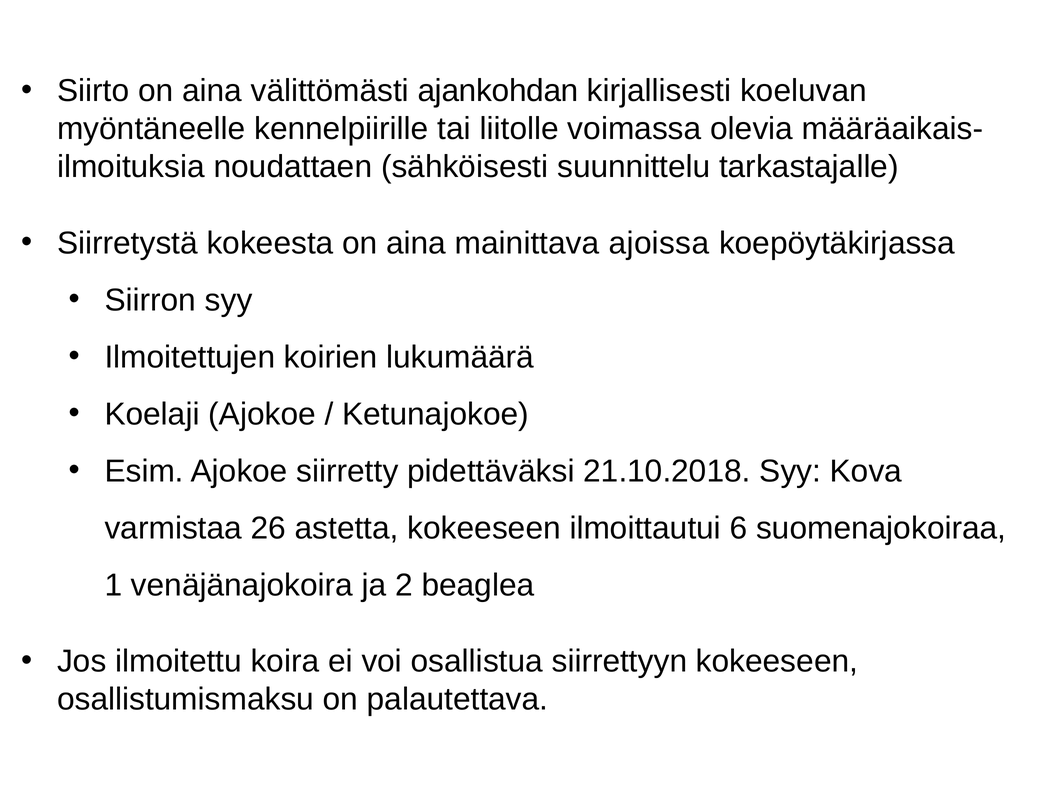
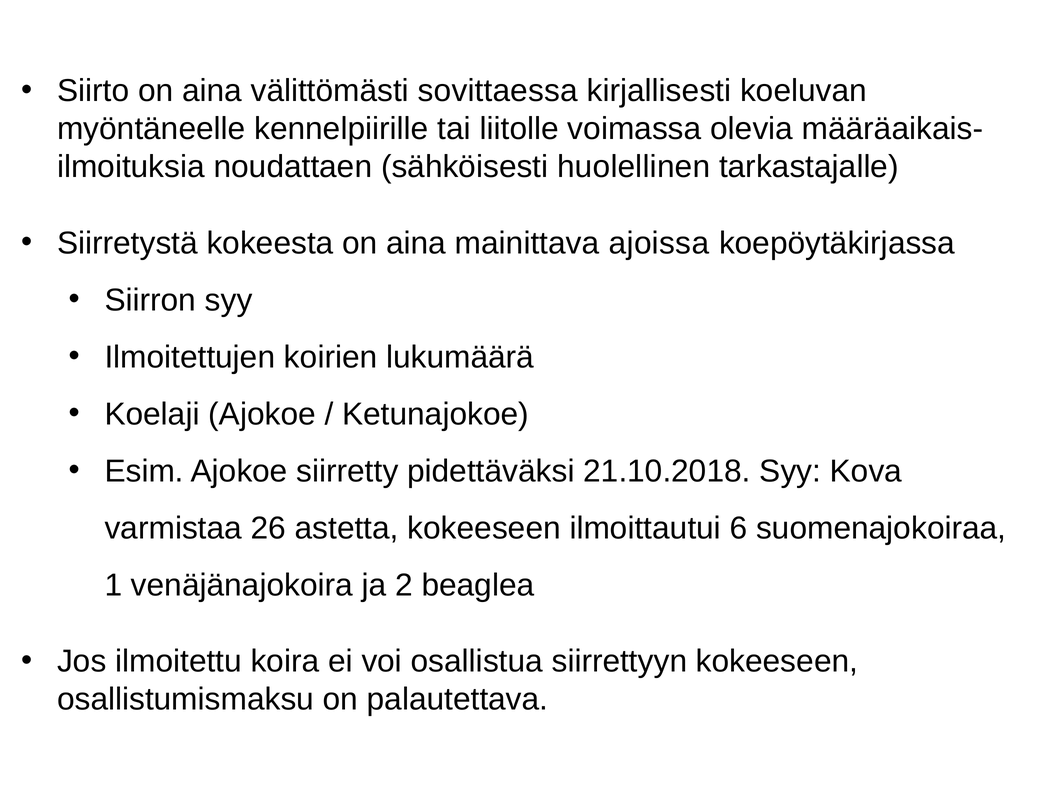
ajankohdan: ajankohdan -> sovittaessa
suunnittelu: suunnittelu -> huolellinen
